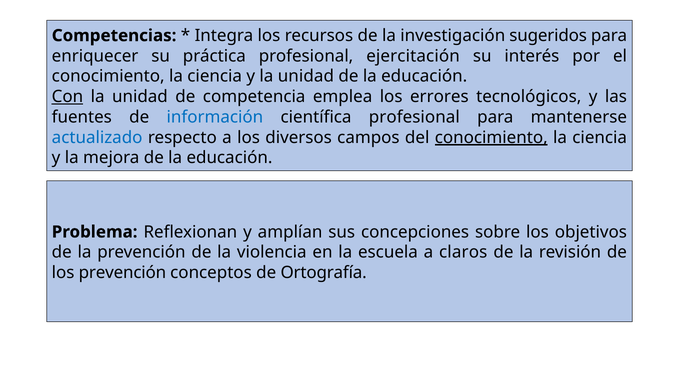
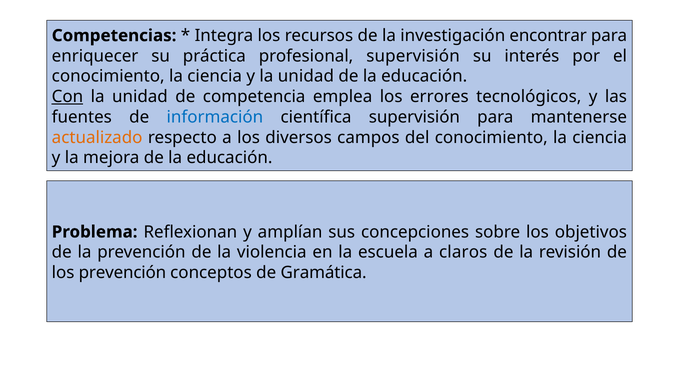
sugeridos: sugeridos -> encontrar
profesional ejercitación: ejercitación -> supervisión
científica profesional: profesional -> supervisión
actualizado colour: blue -> orange
conocimiento at (491, 137) underline: present -> none
Ortografía: Ortografía -> Gramática
